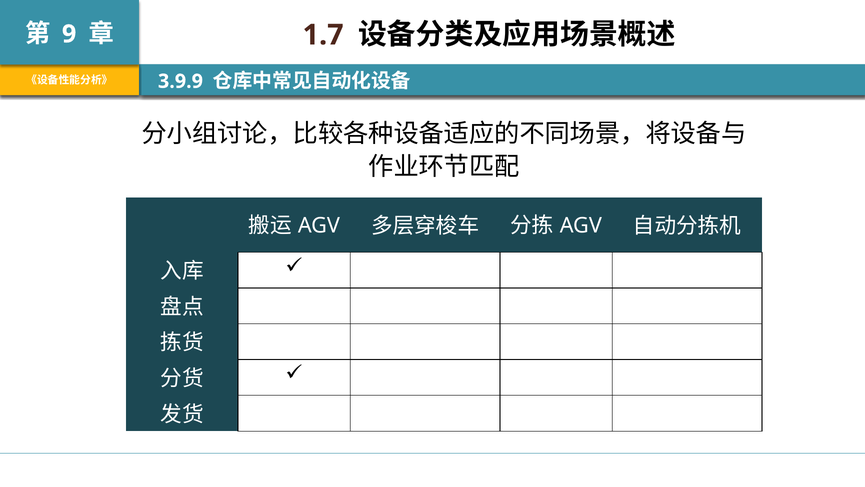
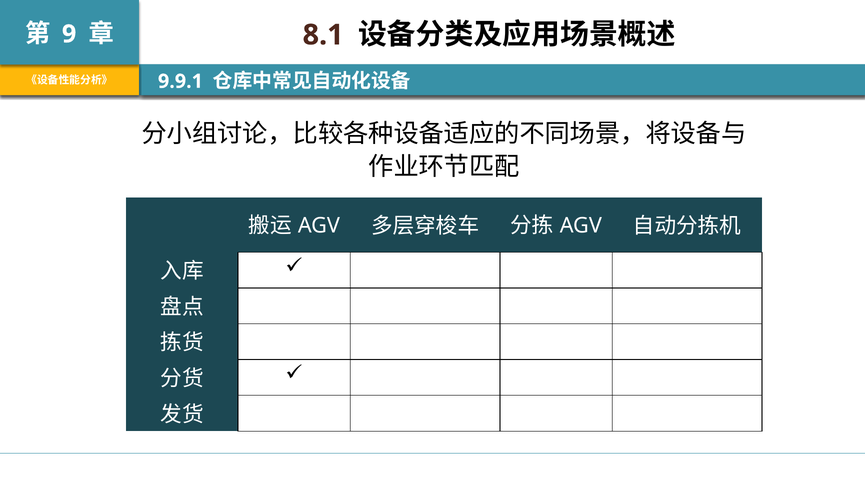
1.7: 1.7 -> 8.1
3.9.9: 3.9.9 -> 9.9.1
